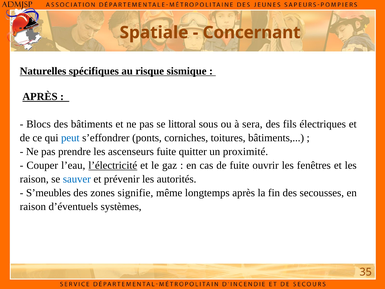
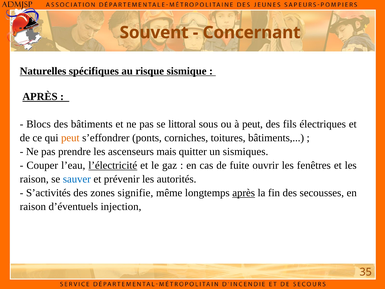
Spatiale: Spatiale -> Souvent
à sera: sera -> peut
peut at (70, 138) colour: blue -> orange
ascenseurs fuite: fuite -> mais
proximité: proximité -> sismiques
S’meubles: S’meubles -> S’activités
après at (244, 193) underline: none -> present
systèmes: systèmes -> injection
